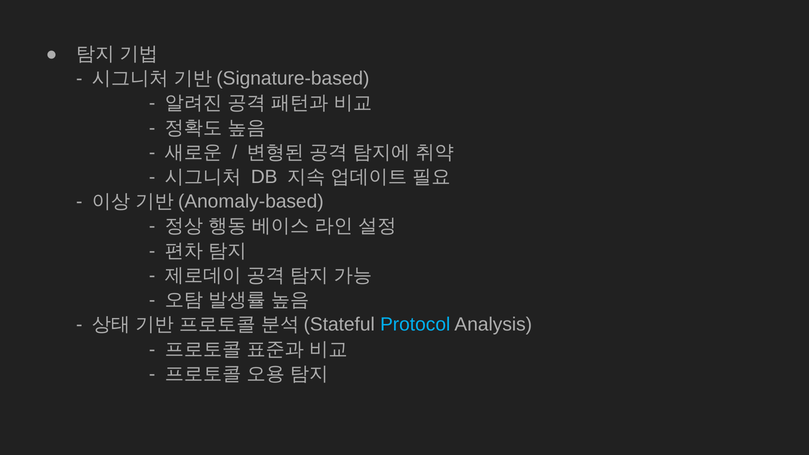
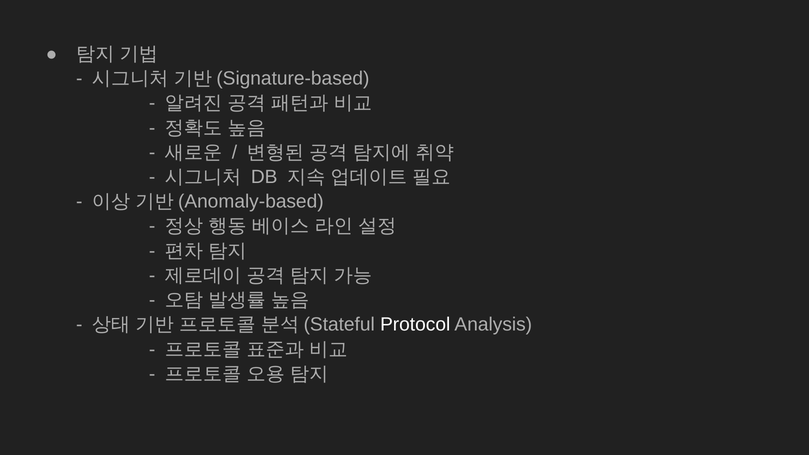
Protocol colour: light blue -> white
